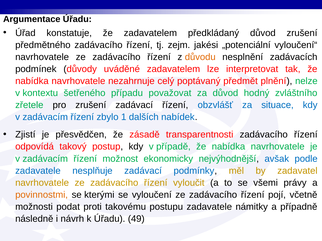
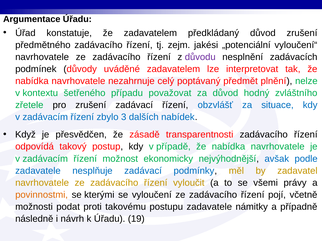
důvodu colour: orange -> purple
1: 1 -> 3
Zjistí: Zjistí -> Když
49: 49 -> 19
